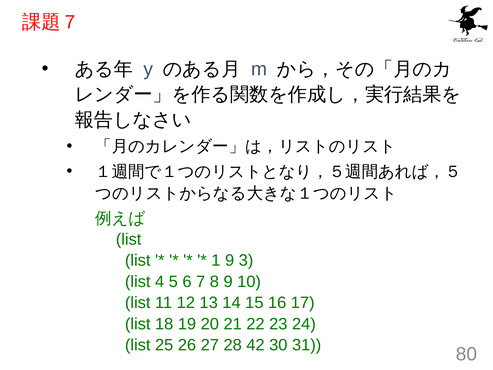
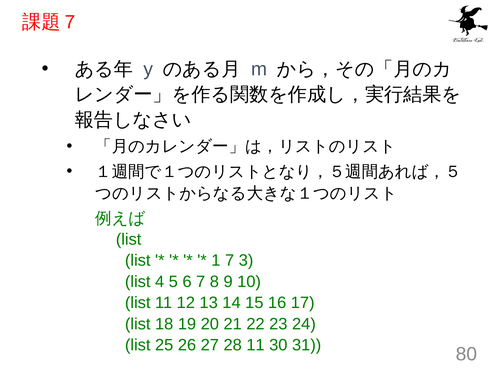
1 9: 9 -> 7
28 42: 42 -> 11
